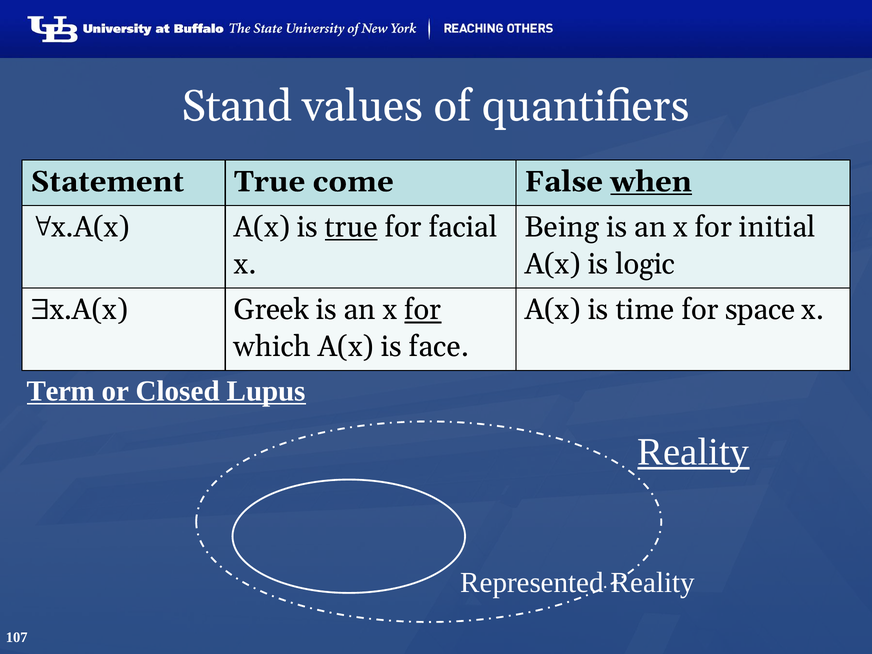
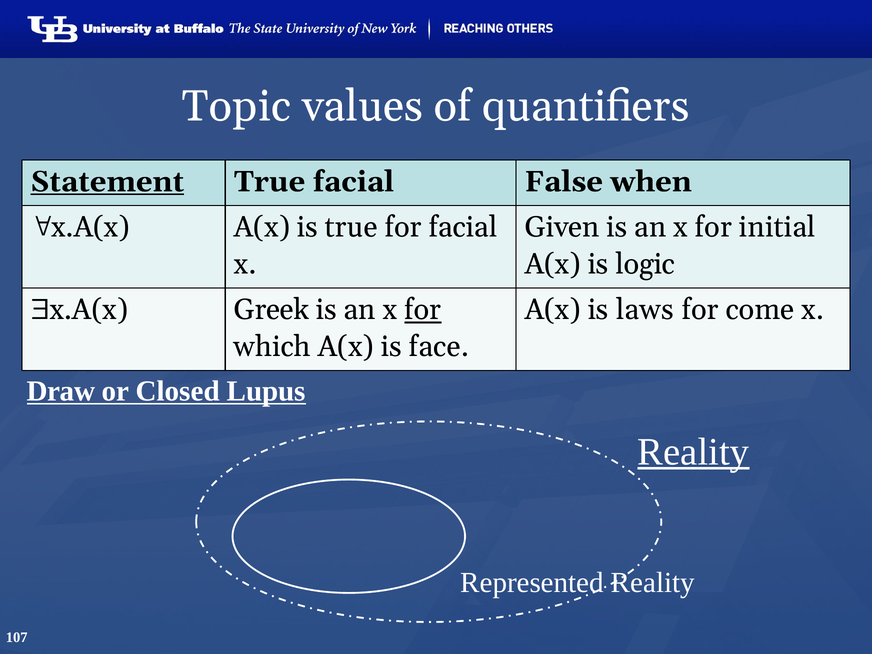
Stand: Stand -> Topic
Statement underline: none -> present
True come: come -> facial
when underline: present -> none
true at (351, 227) underline: present -> none
Being: Being -> Given
time: time -> laws
space: space -> come
Term: Term -> Draw
